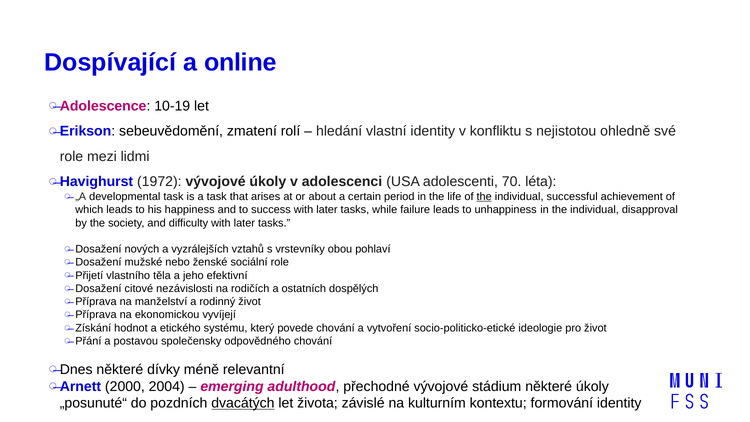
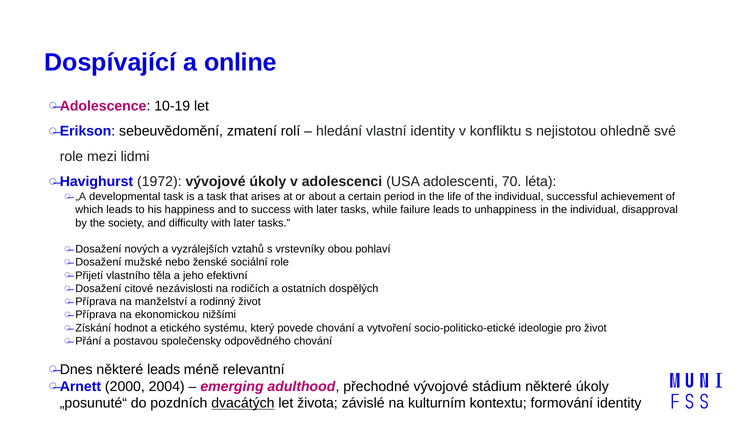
the at (484, 197) underline: present -> none
vyvíjejí: vyvíjejí -> nižšími
některé dívky: dívky -> leads
